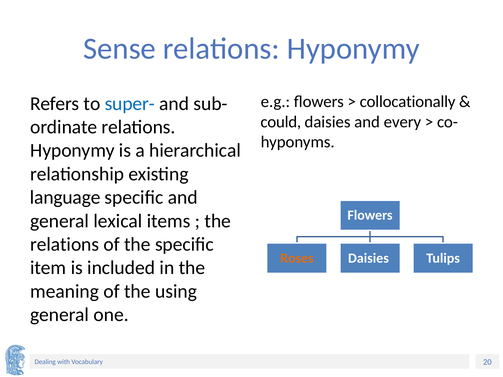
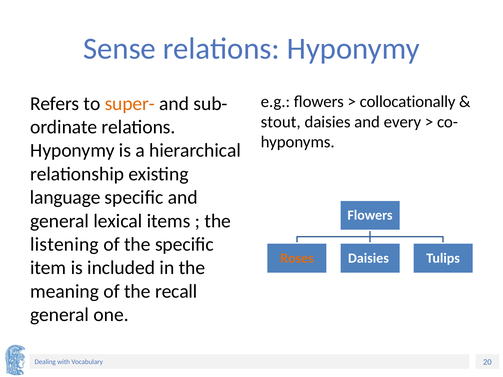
super- colour: blue -> orange
could: could -> stout
relations at (65, 245): relations -> listening
using: using -> recall
